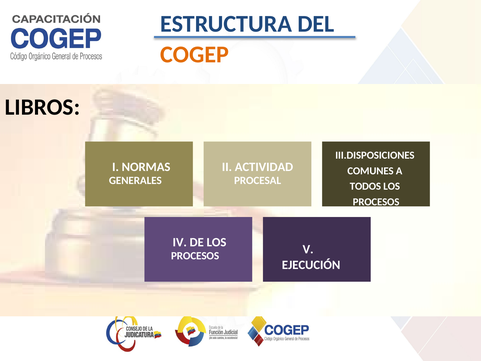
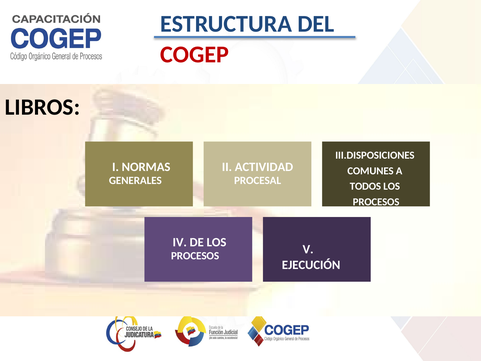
COGEP colour: orange -> red
